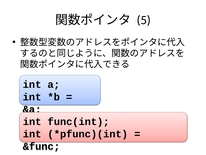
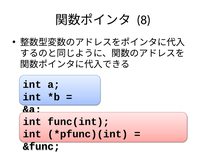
5: 5 -> 8
